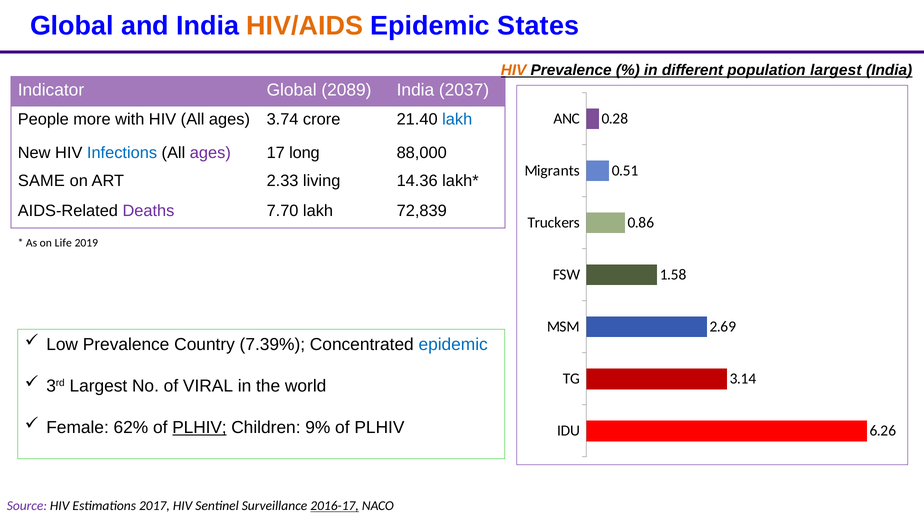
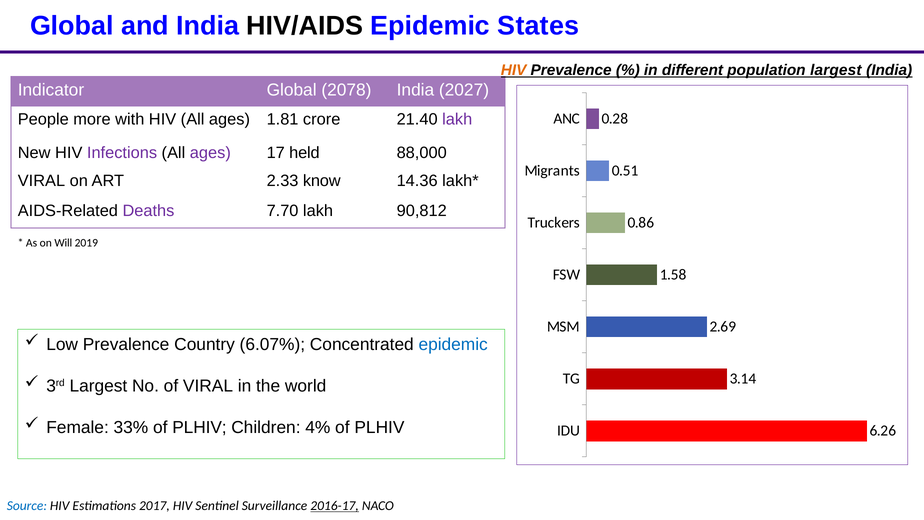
HIV/AIDS colour: orange -> black
2089: 2089 -> 2078
2037: 2037 -> 2027
3.74: 3.74 -> 1.81
lakh at (457, 119) colour: blue -> purple
Infections colour: blue -> purple
long: long -> held
SAME at (41, 181): SAME -> VIRAL
living: living -> know
72,839: 72,839 -> 90,812
Life: Life -> Will
7.39%: 7.39% -> 6.07%
62%: 62% -> 33%
PLHIV at (199, 427) underline: present -> none
9%: 9% -> 4%
Source colour: purple -> blue
